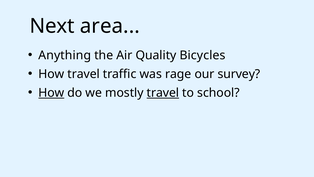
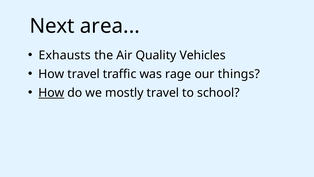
Anything: Anything -> Exhausts
Bicycles: Bicycles -> Vehicles
survey: survey -> things
travel at (163, 93) underline: present -> none
